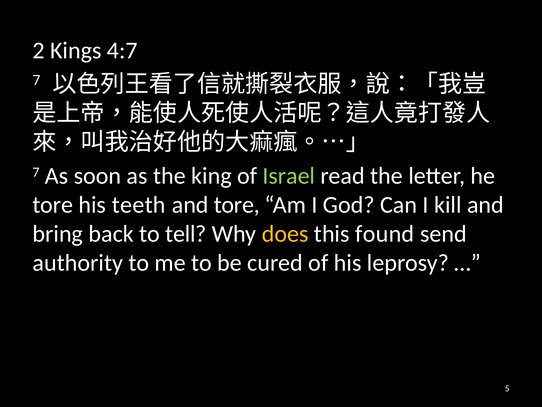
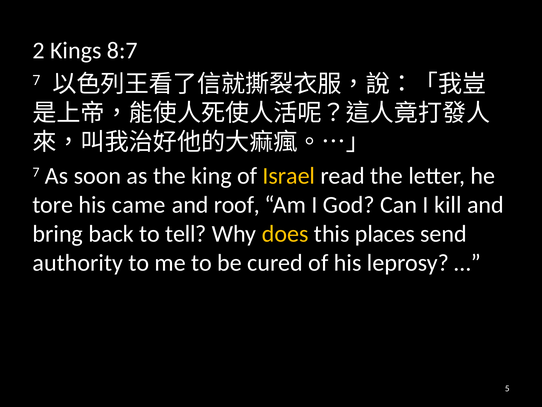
4:7: 4:7 -> 8:7
Israel colour: light green -> yellow
teeth: teeth -> came
and tore: tore -> roof
found: found -> places
